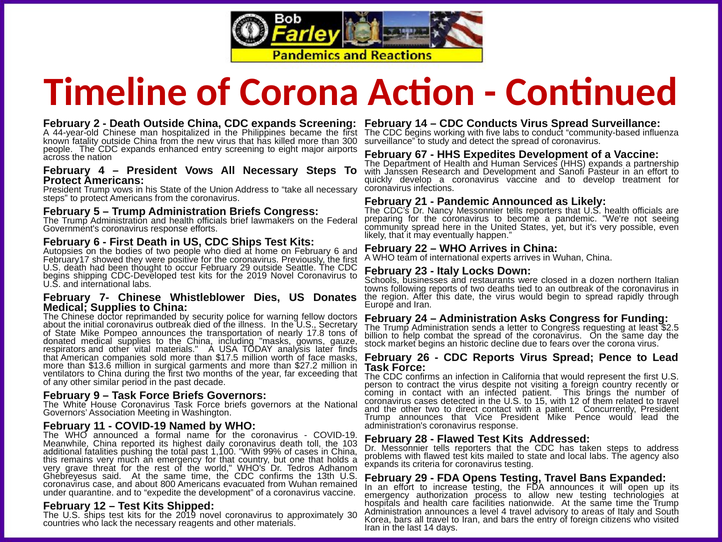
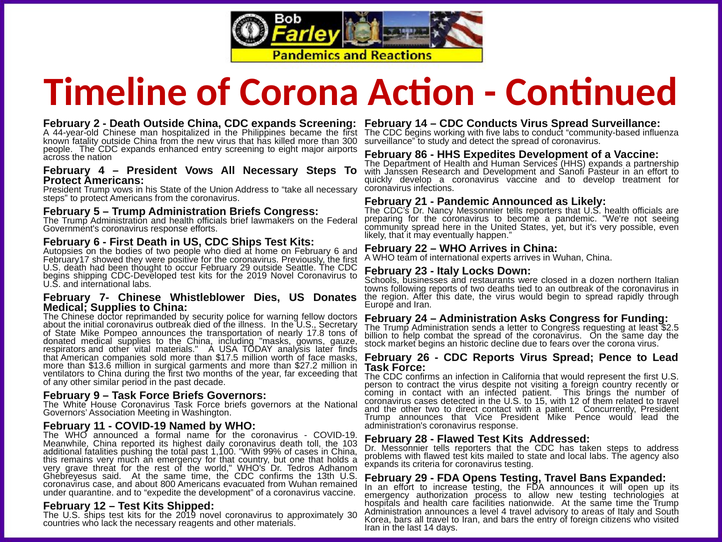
67: 67 -> 86
